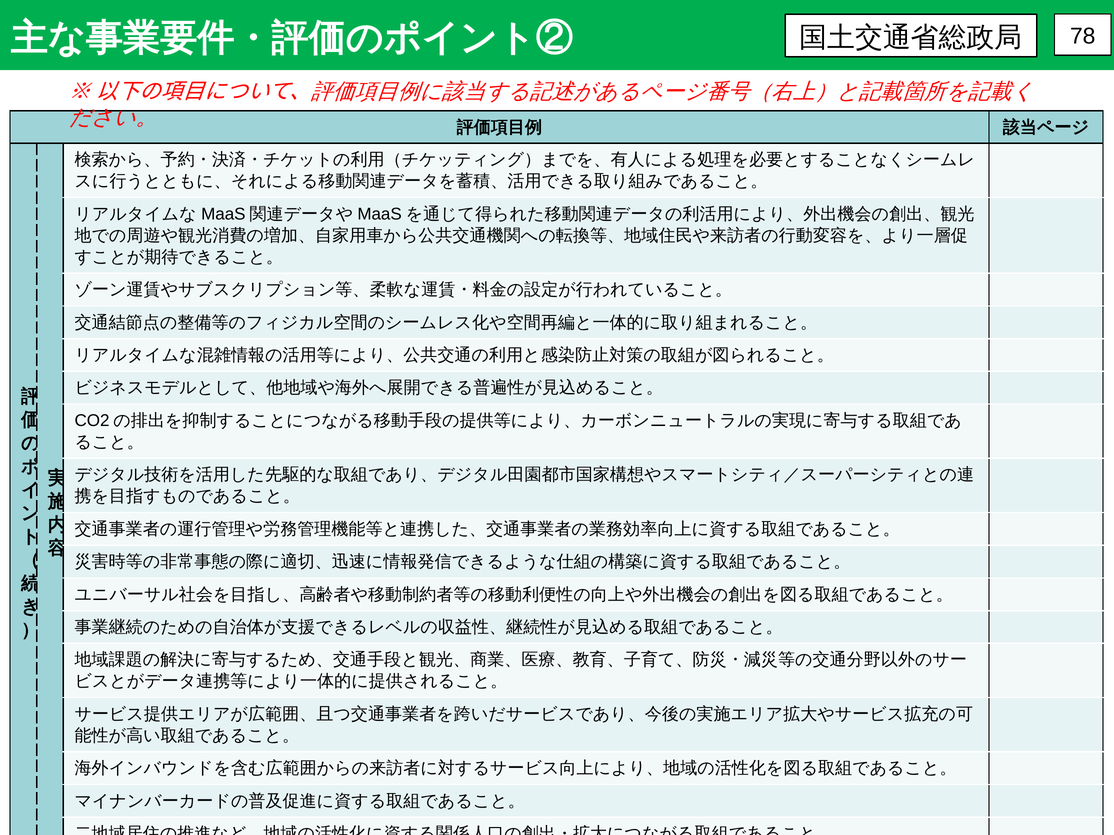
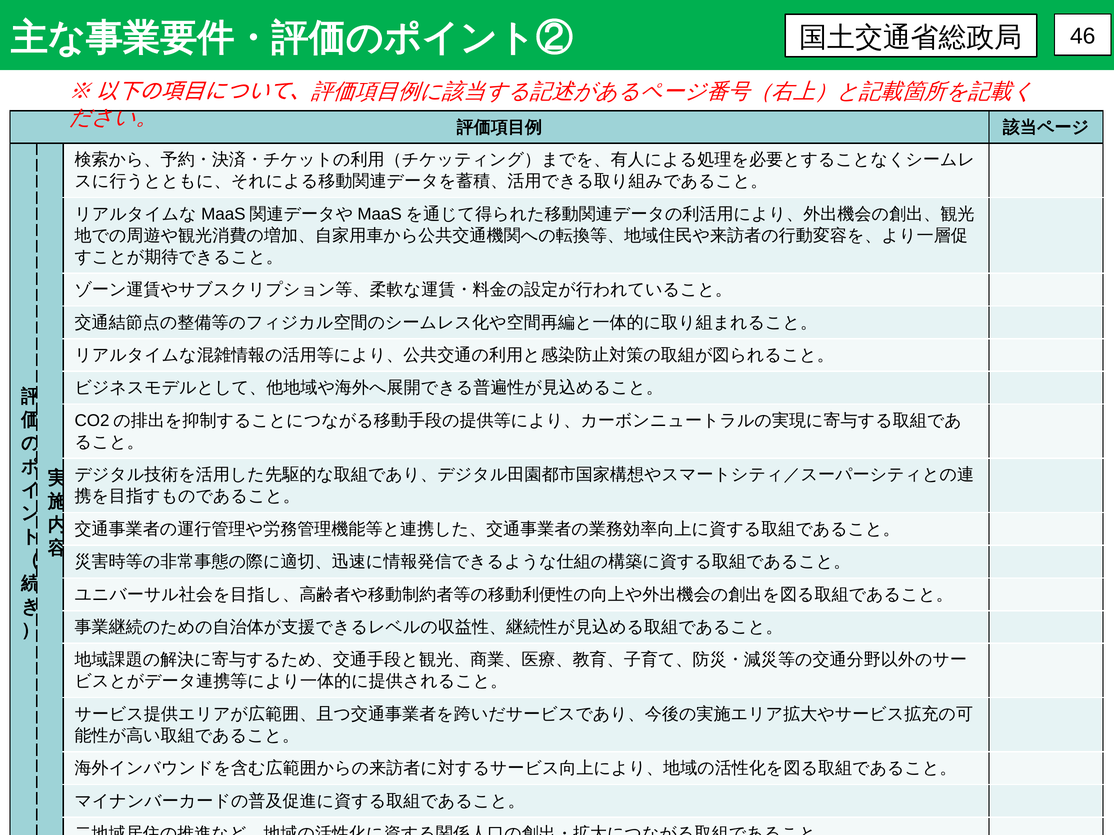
78: 78 -> 46
